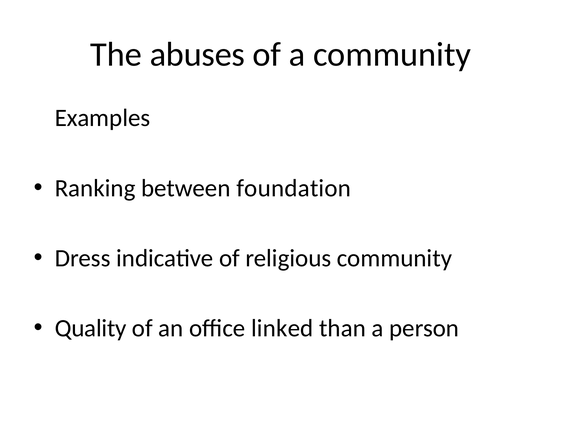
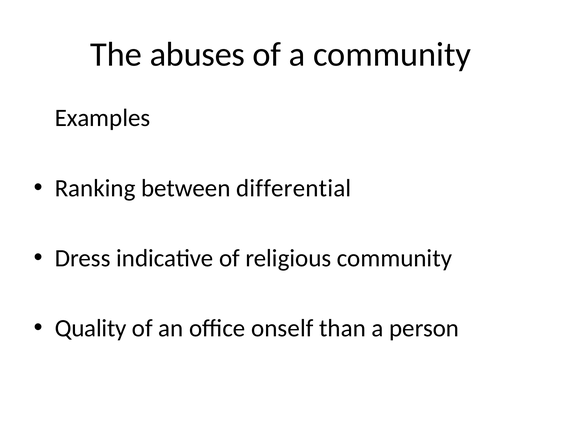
foundation: foundation -> differential
linked: linked -> onself
